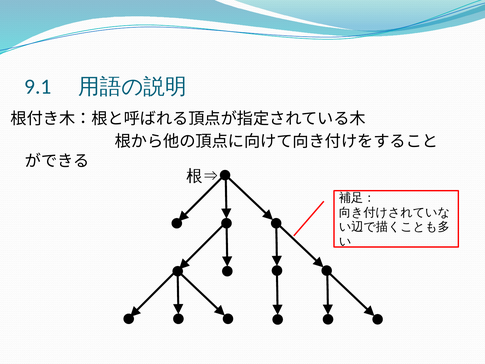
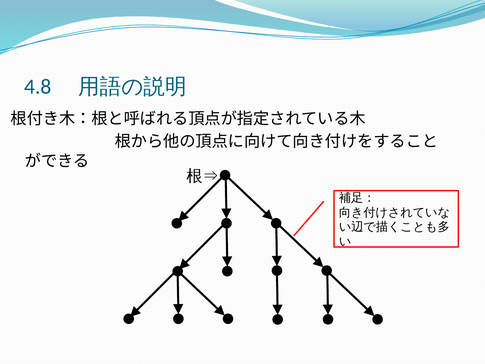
9.1: 9.1 -> 4.8
